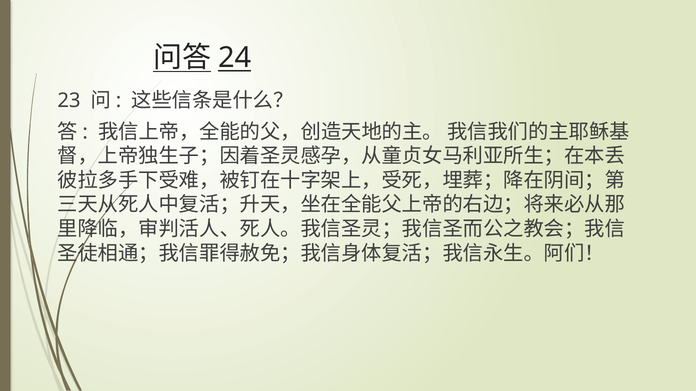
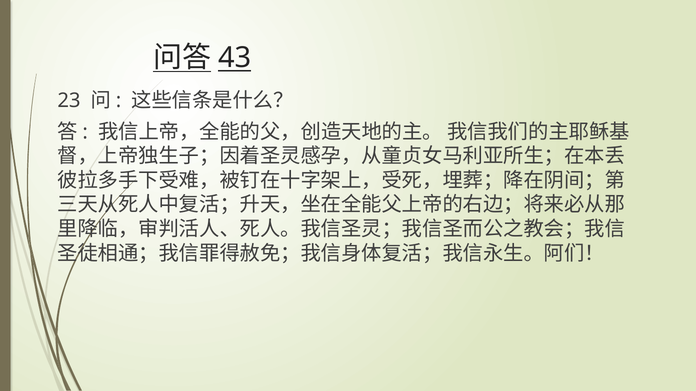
24: 24 -> 43
